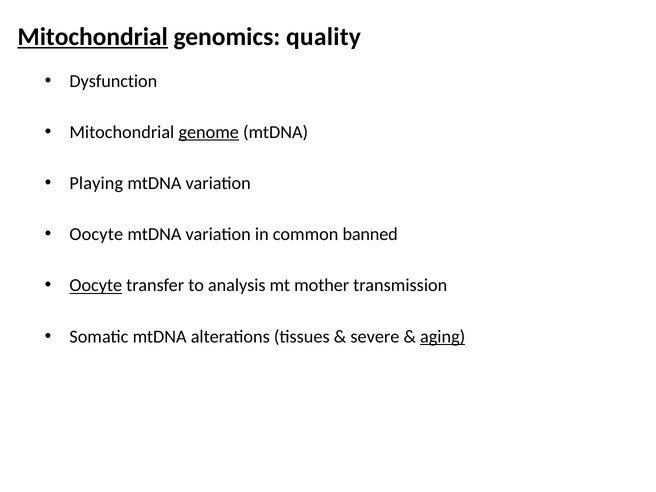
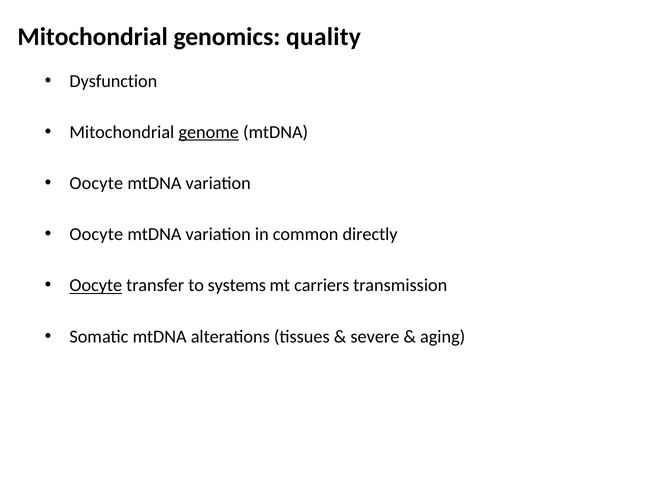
Mitochondrial at (93, 37) underline: present -> none
Playing at (96, 183): Playing -> Oocyte
banned: banned -> directly
analysis: analysis -> systems
mother: mother -> carriers
aging underline: present -> none
